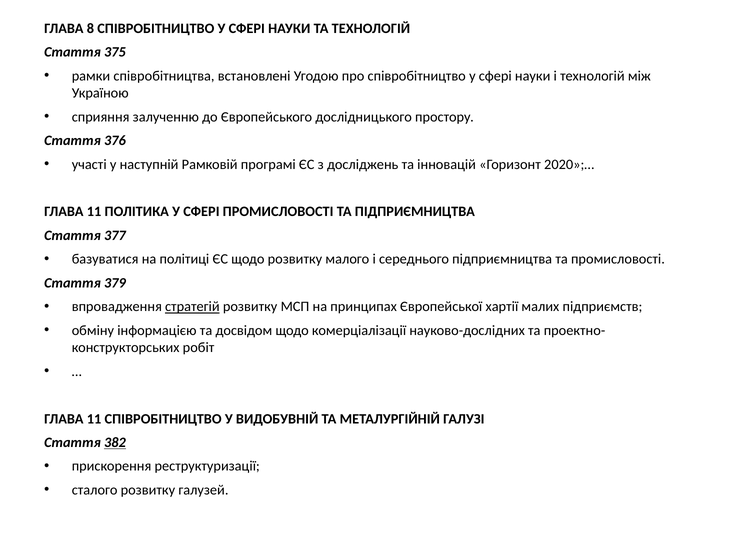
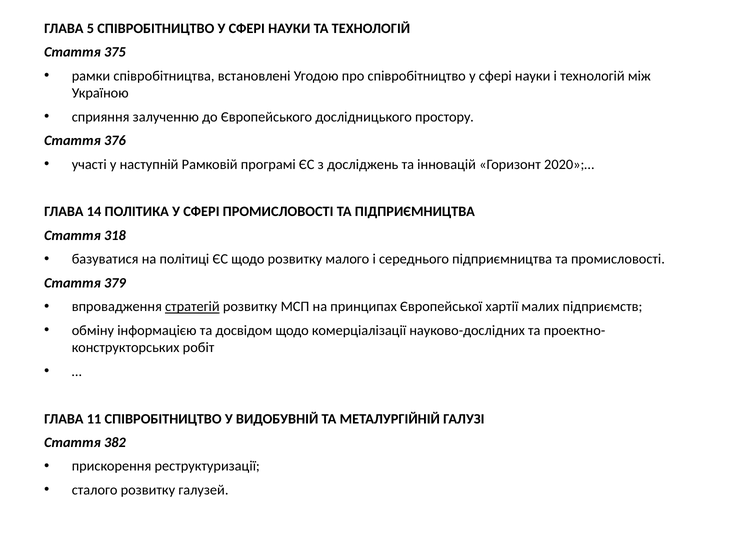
8: 8 -> 5
11 at (94, 212): 11 -> 14
377: 377 -> 318
382 underline: present -> none
